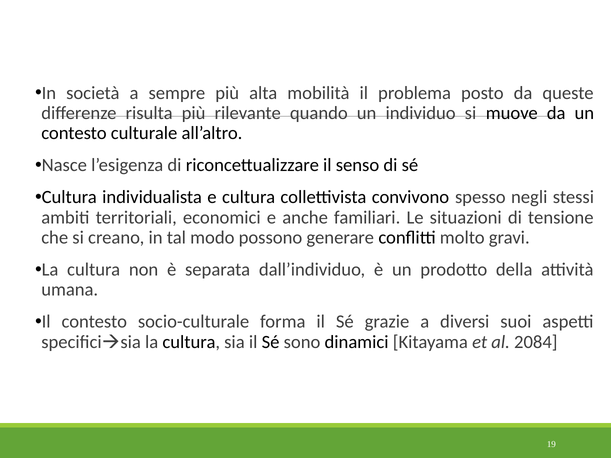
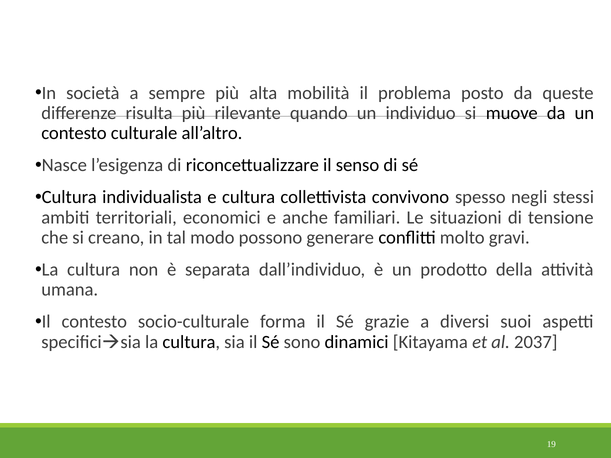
2084: 2084 -> 2037
